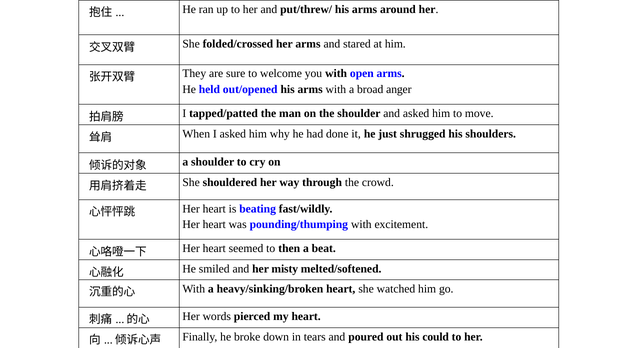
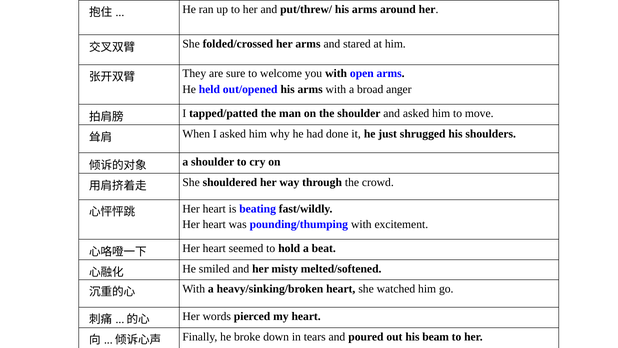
then: then -> hold
could: could -> beam
